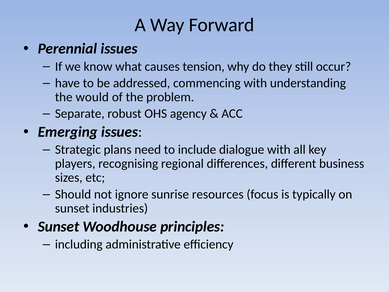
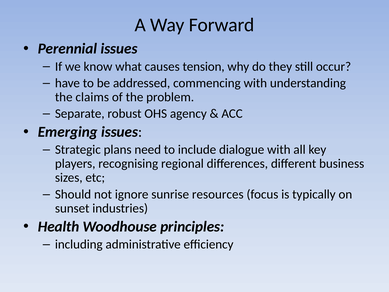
would: would -> claims
Sunset at (59, 226): Sunset -> Health
